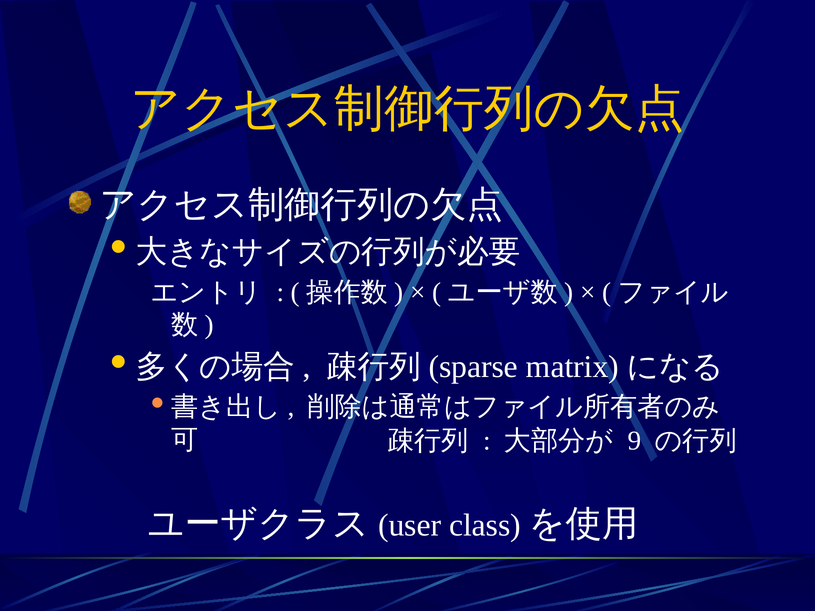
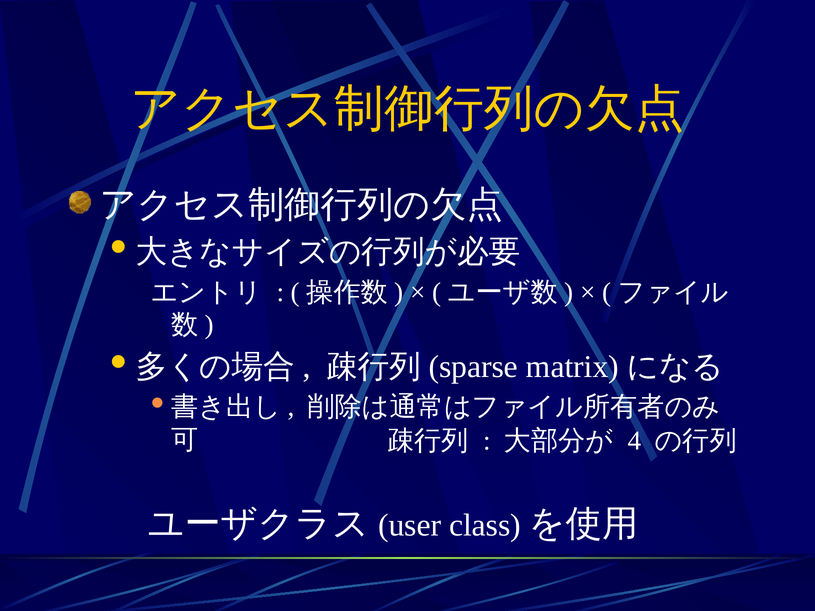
9: 9 -> 4
